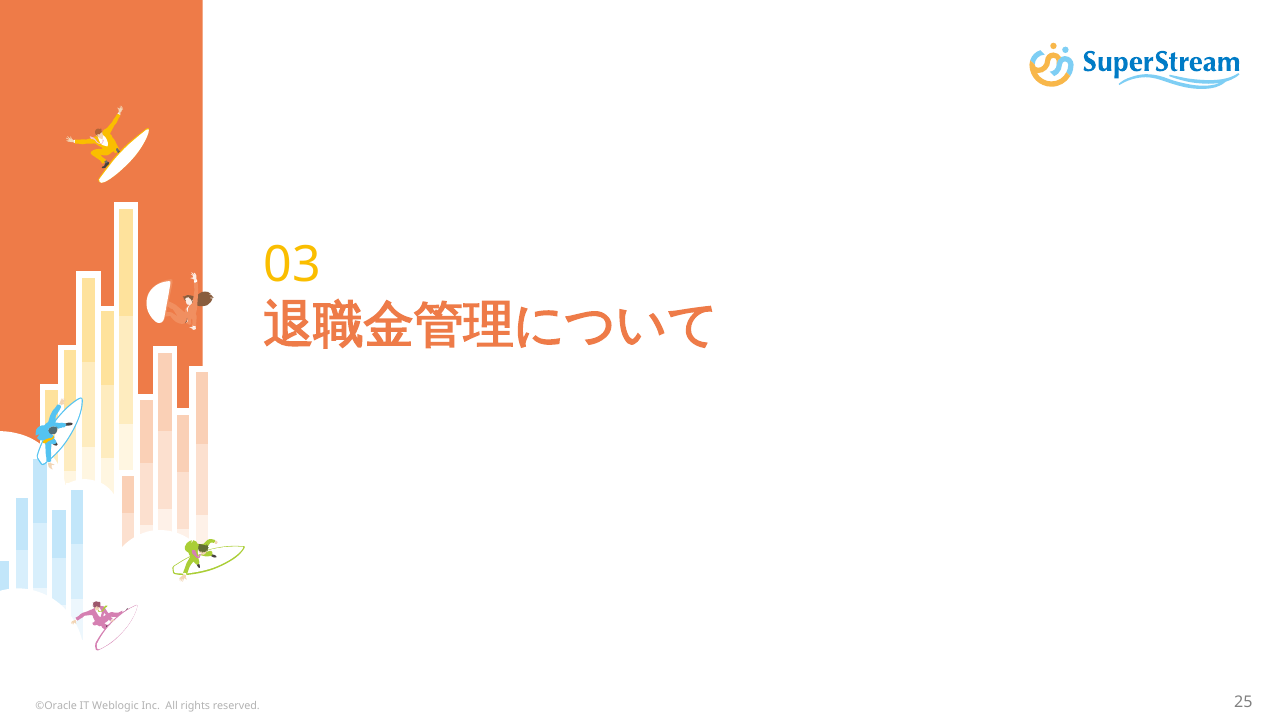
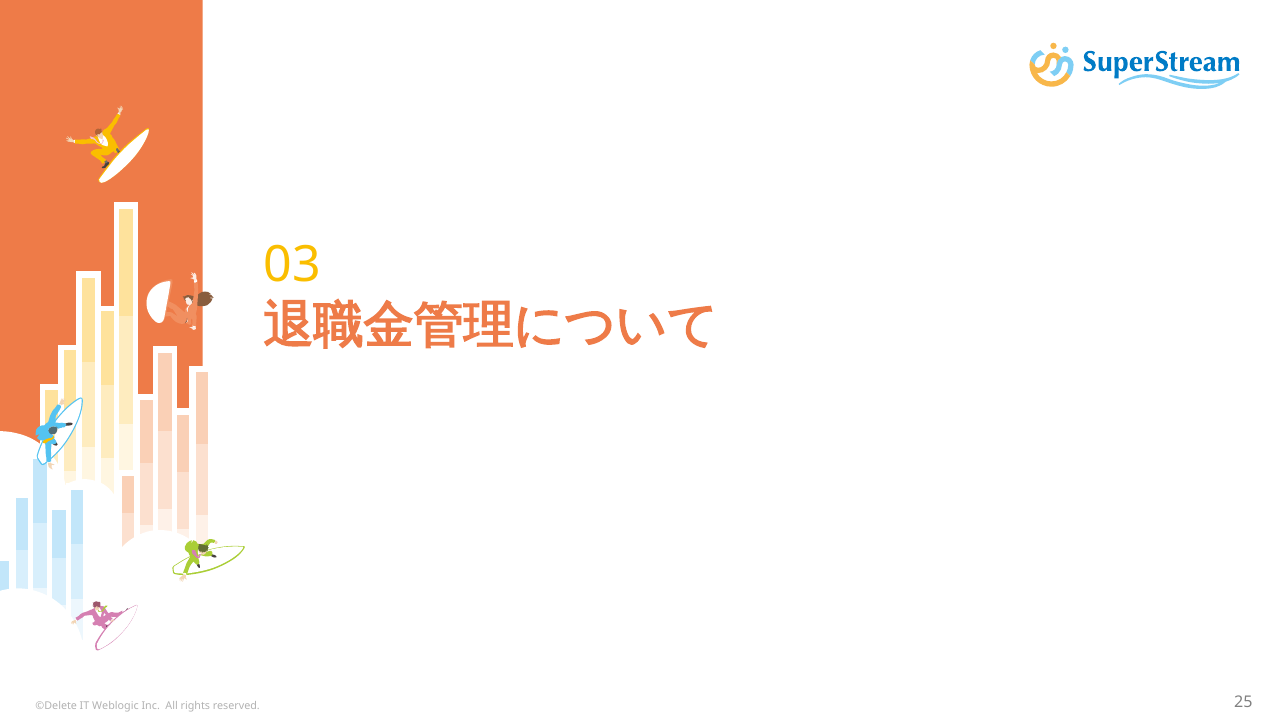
©Oracle: ©Oracle -> ©Delete
